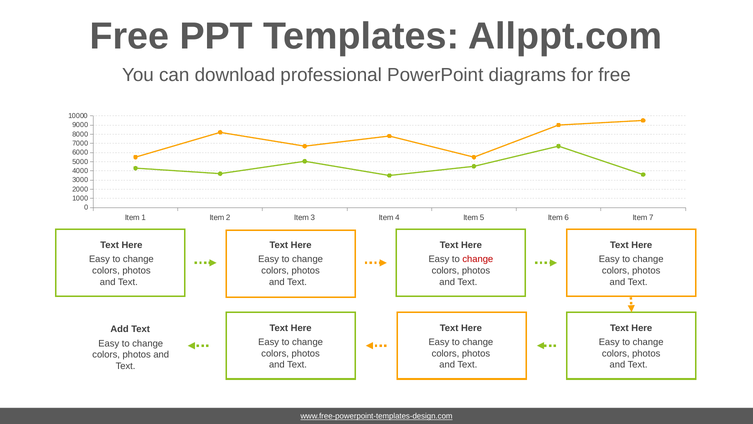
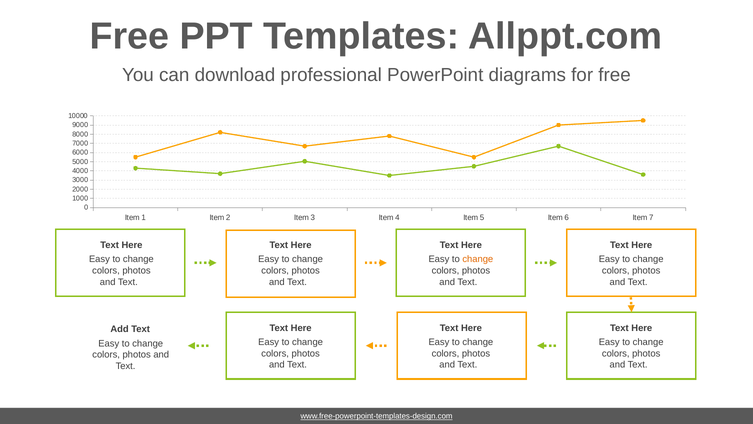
change at (478, 259) colour: red -> orange
